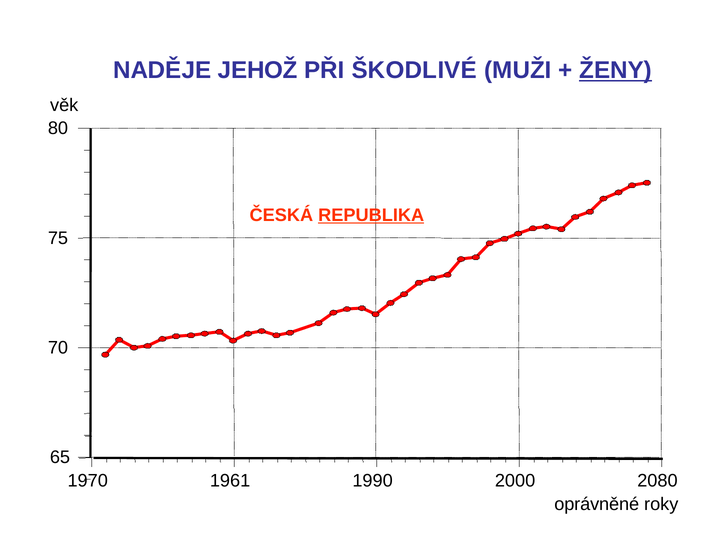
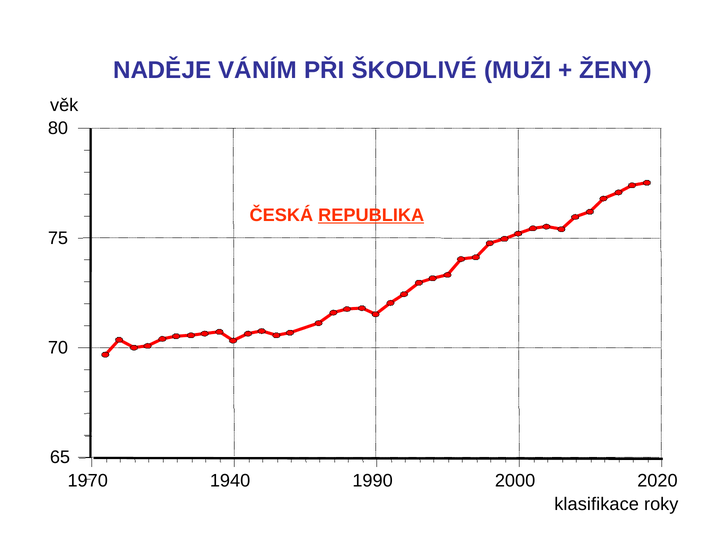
JEHOŽ: JEHOŽ -> VÁNÍM
ŽENY underline: present -> none
1961: 1961 -> 1940
2080: 2080 -> 2020
oprávněné: oprávněné -> klasifikace
